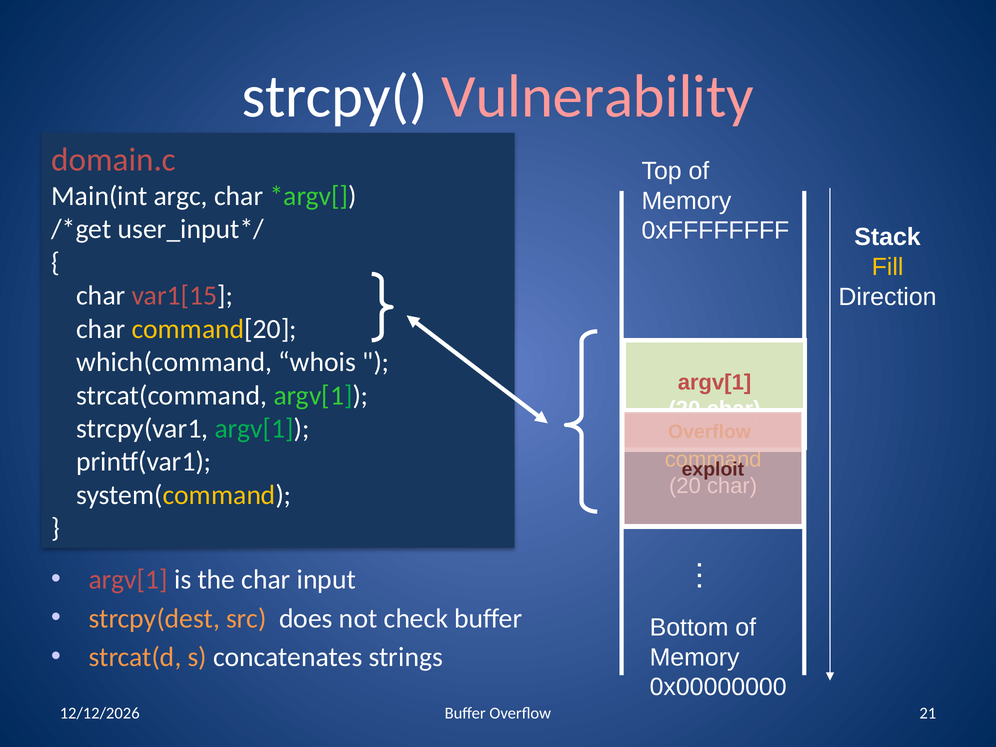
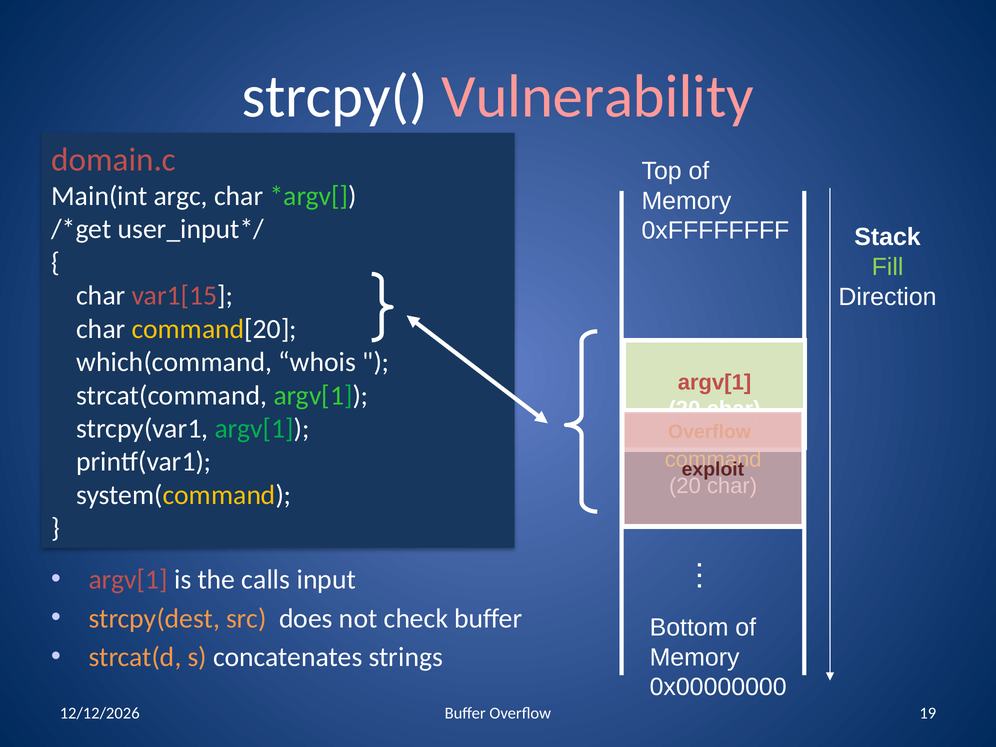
Fill colour: yellow -> light green
the char: char -> calls
21: 21 -> 19
